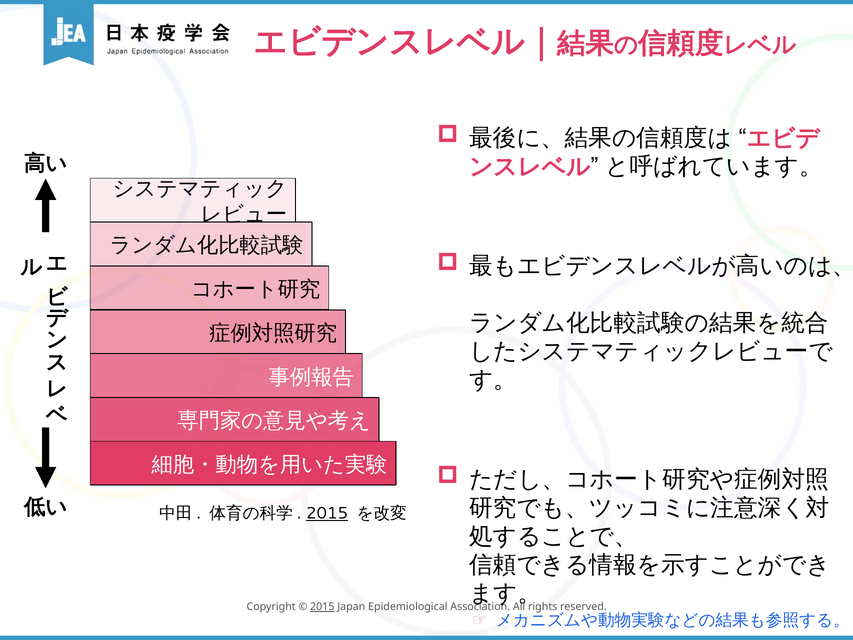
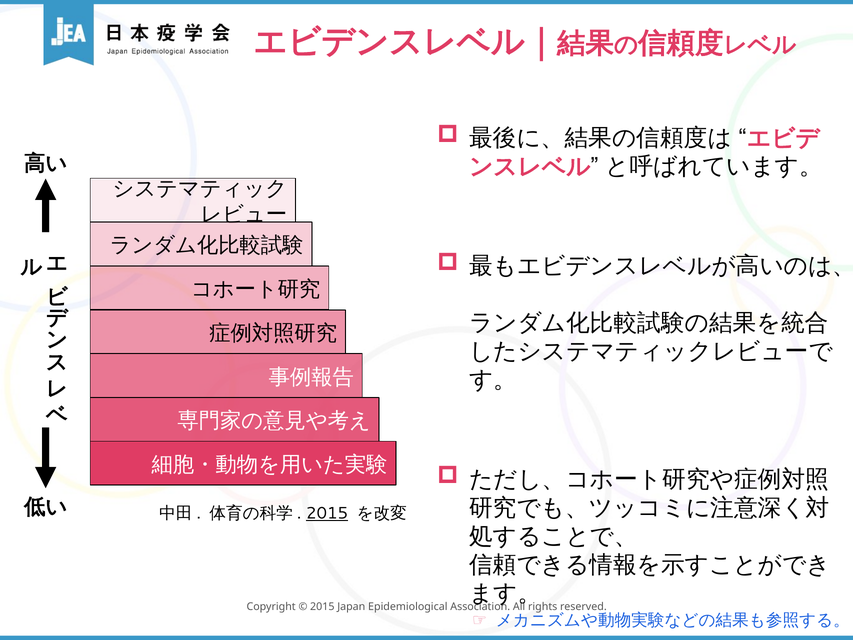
2015 at (322, 607) underline: present -> none
